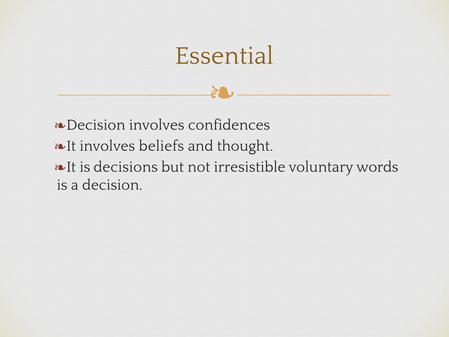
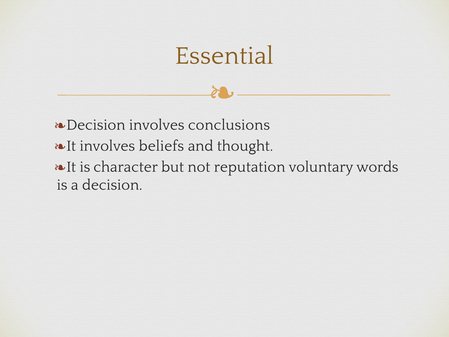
confidences: confidences -> conclusions
decisions: decisions -> character
irresistible: irresistible -> reputation
